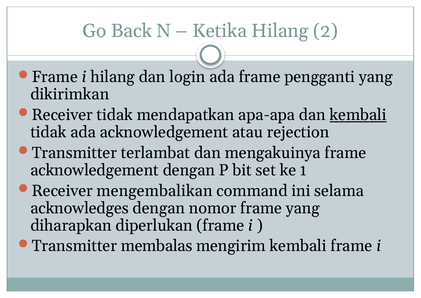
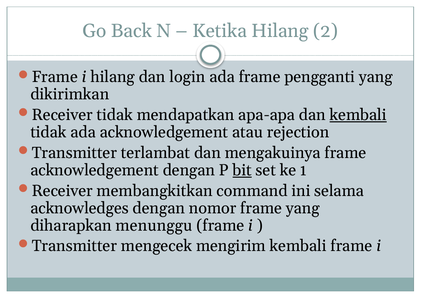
bit underline: none -> present
mengembalikan: mengembalikan -> membangkitkan
diperlukan: diperlukan -> menunggu
membalas: membalas -> mengecek
